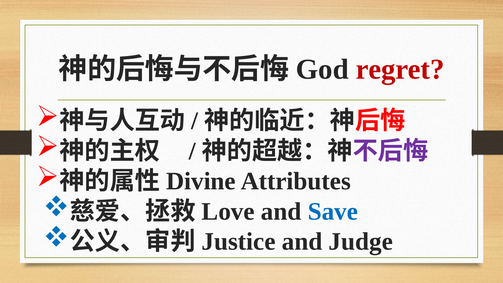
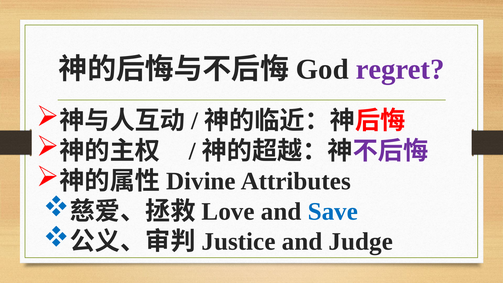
regret colour: red -> purple
